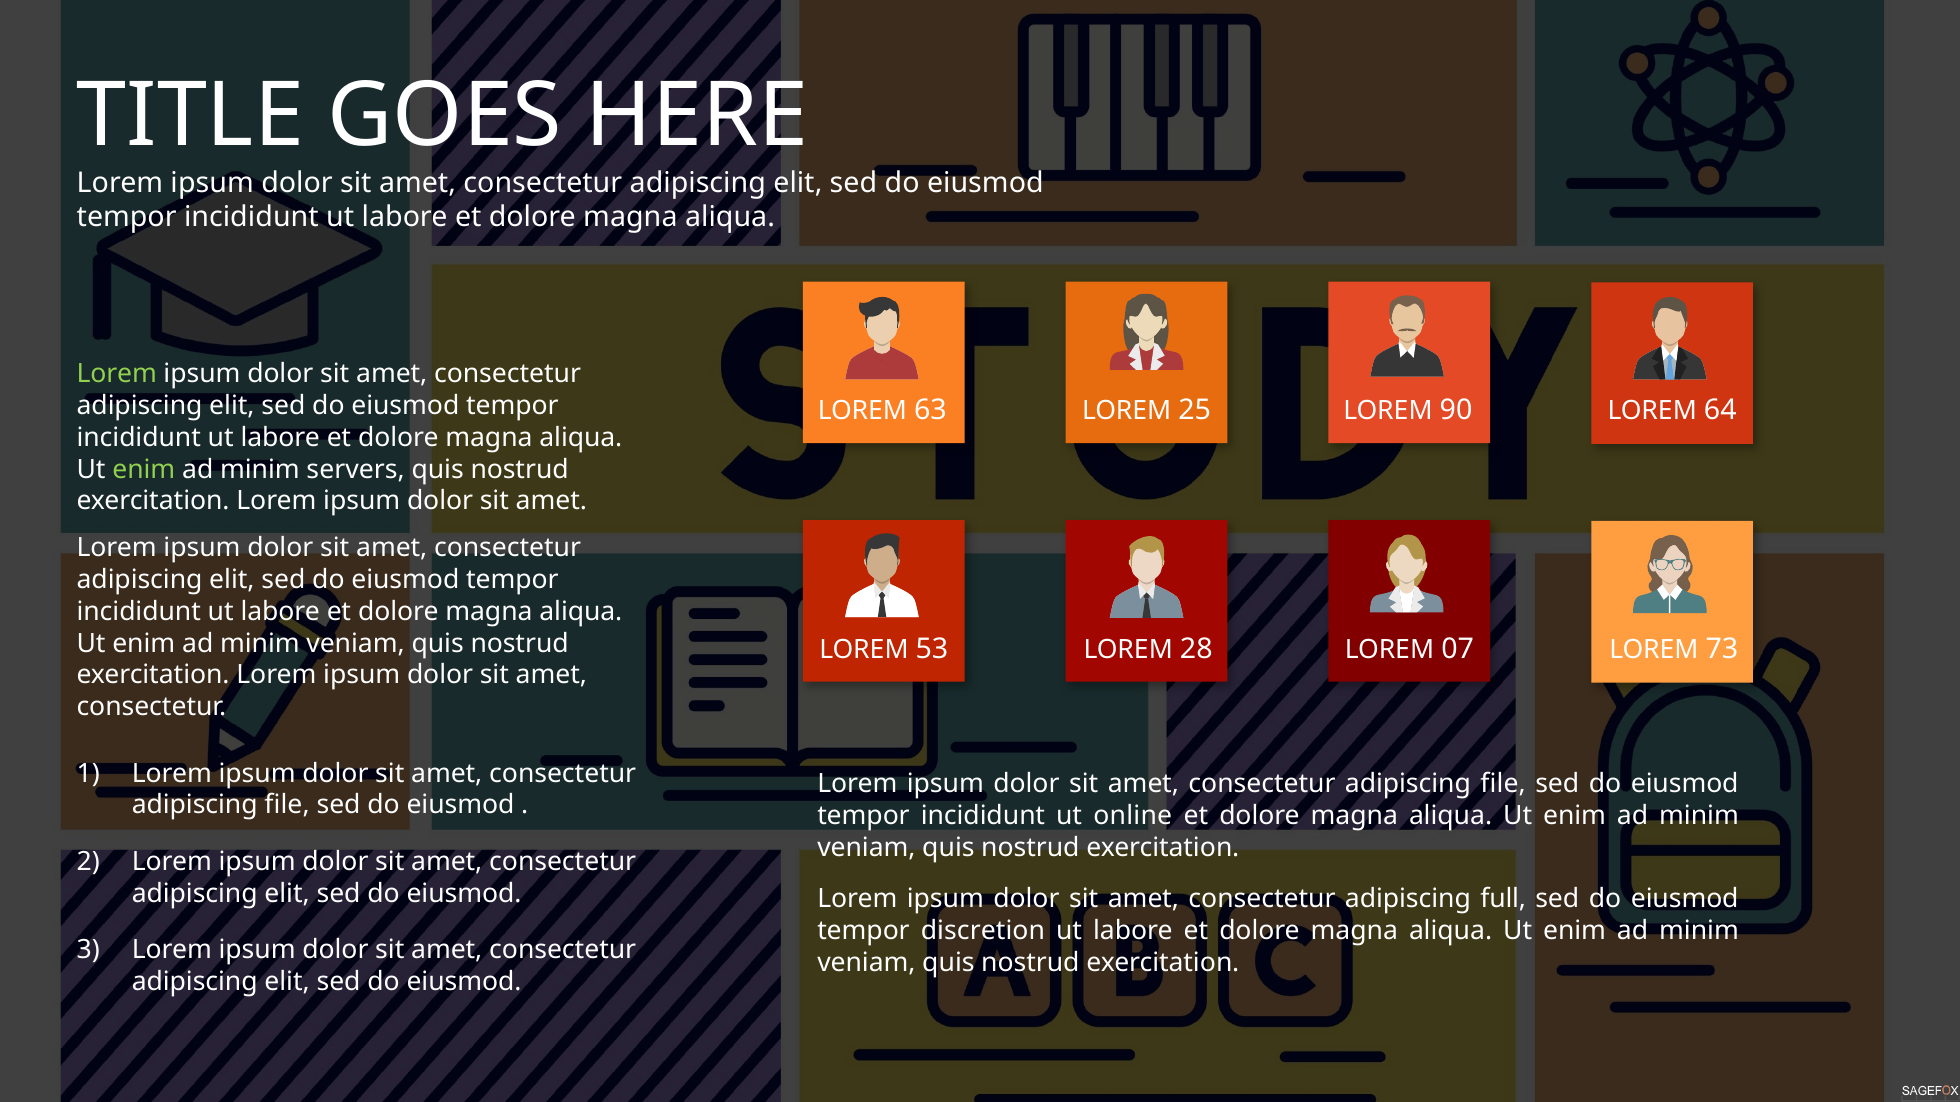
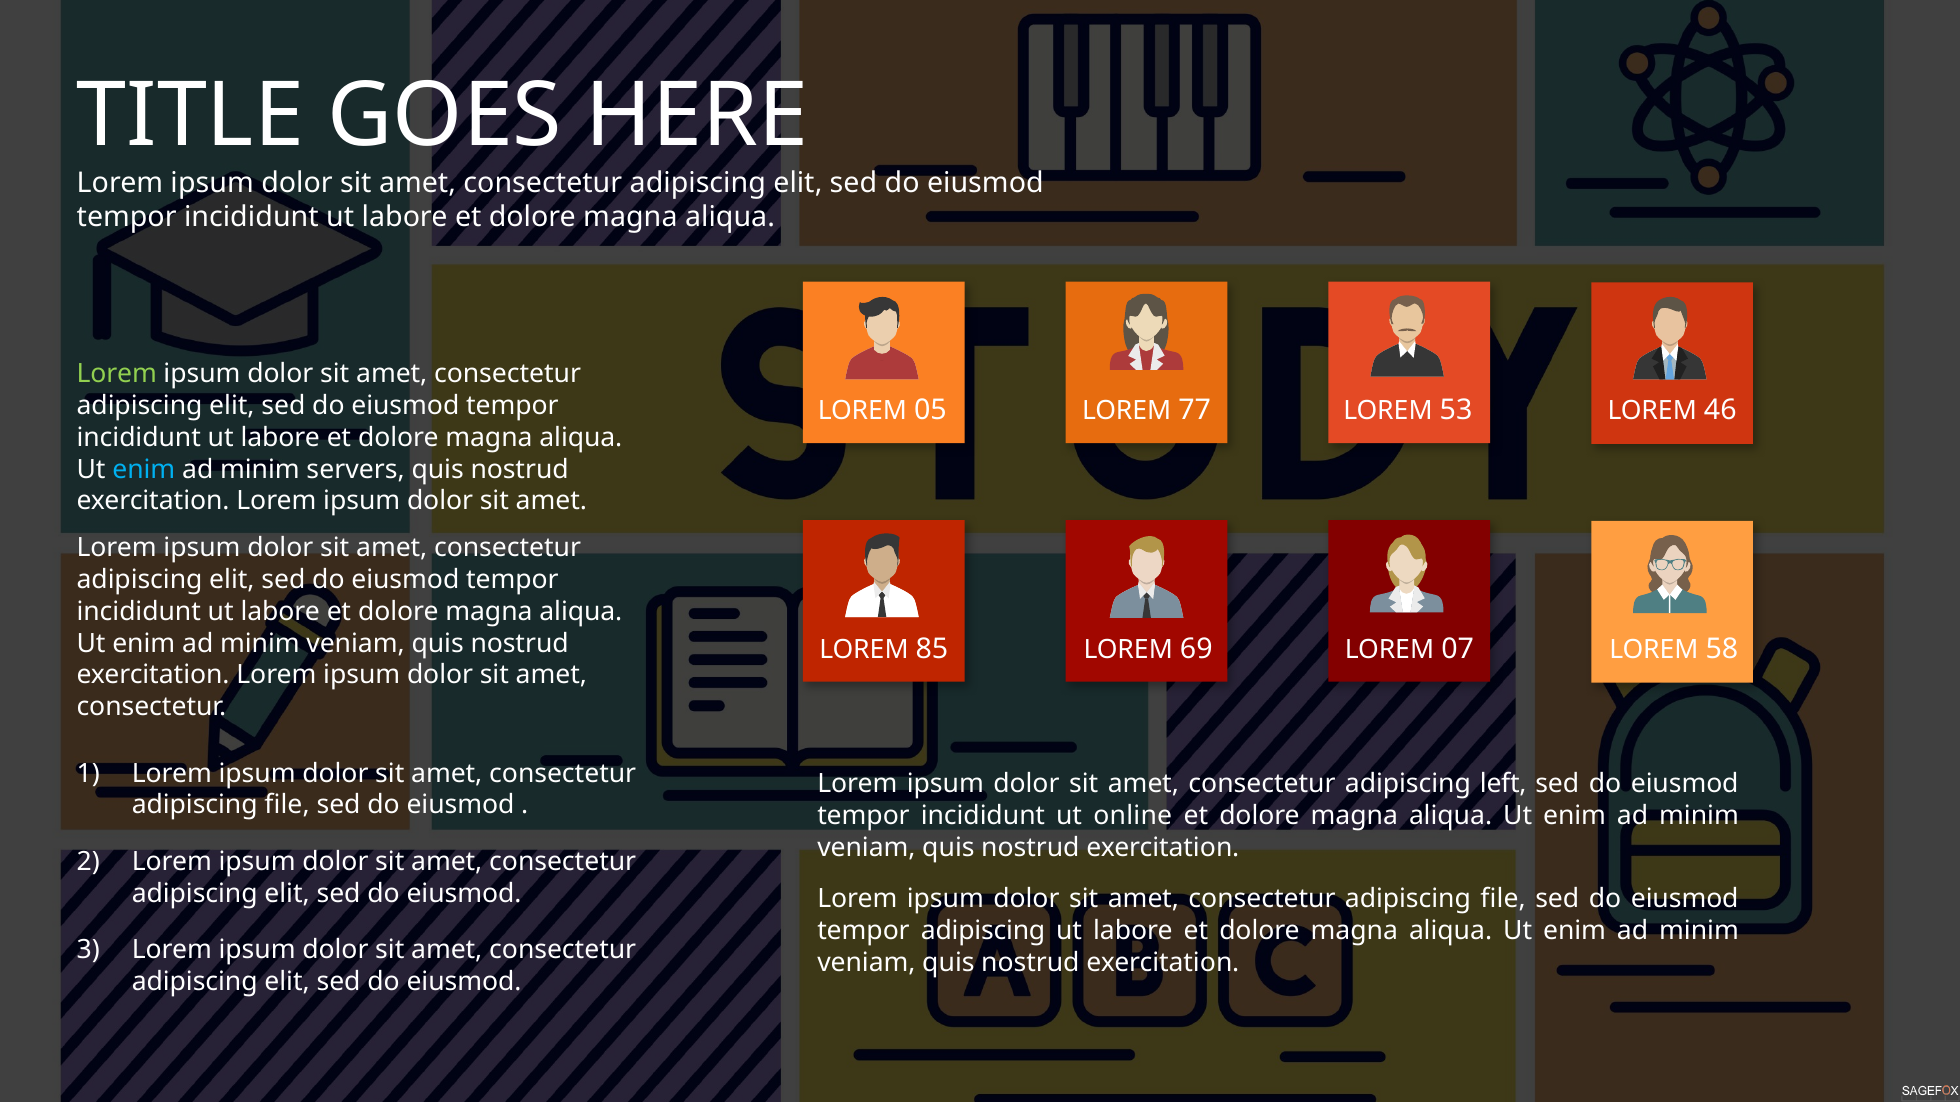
63: 63 -> 05
25: 25 -> 77
90: 90 -> 53
64: 64 -> 46
enim at (144, 469) colour: light green -> light blue
53: 53 -> 85
28: 28 -> 69
73: 73 -> 58
file at (1503, 784): file -> left
full at (1503, 899): full -> file
tempor discretion: discretion -> adipiscing
